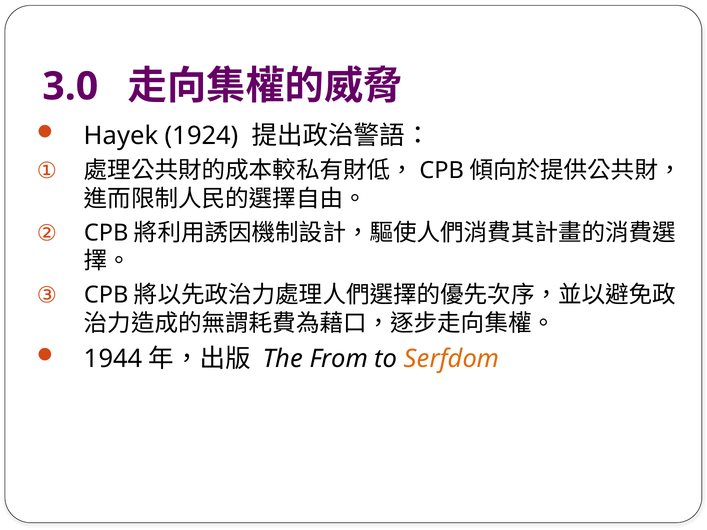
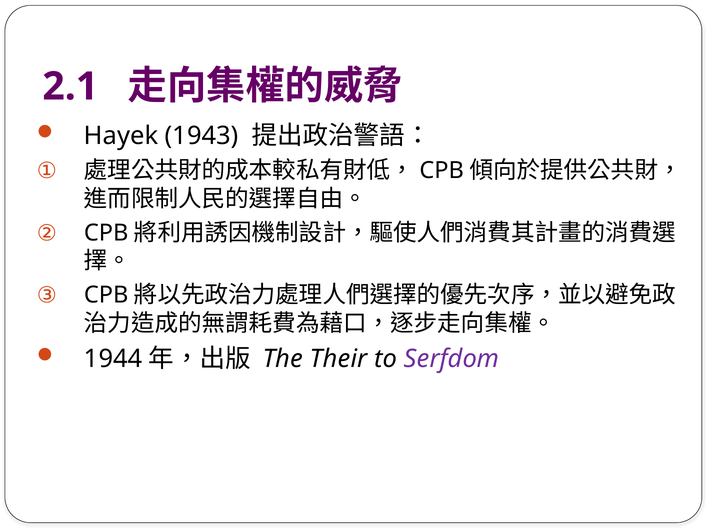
3.0: 3.0 -> 2.1
1924: 1924 -> 1943
From: From -> Their
Serfdom colour: orange -> purple
